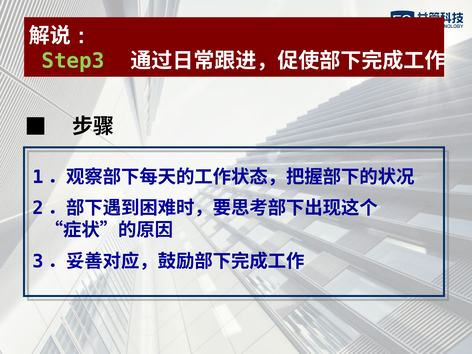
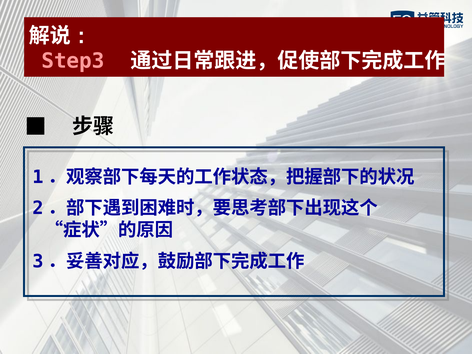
Step3 colour: light green -> pink
